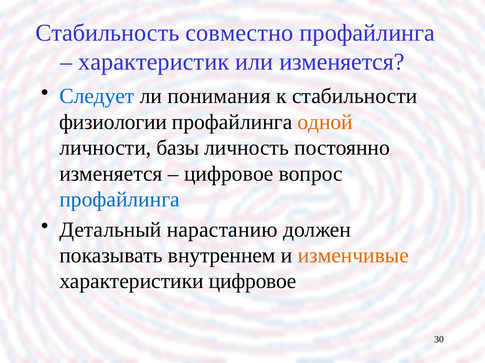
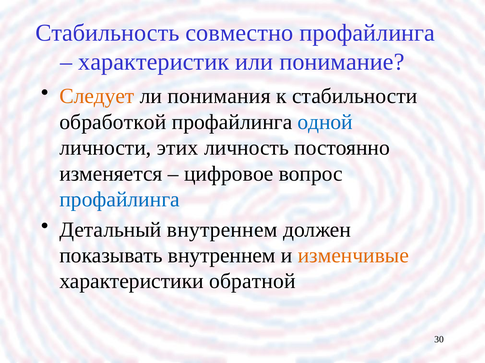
или изменяется: изменяется -> понимание
Следует colour: blue -> orange
физиологии: физиологии -> обработкой
одной colour: orange -> blue
базы: базы -> этих
Детальный нарастанию: нарастанию -> внутреннем
характеристики цифровое: цифровое -> обратной
